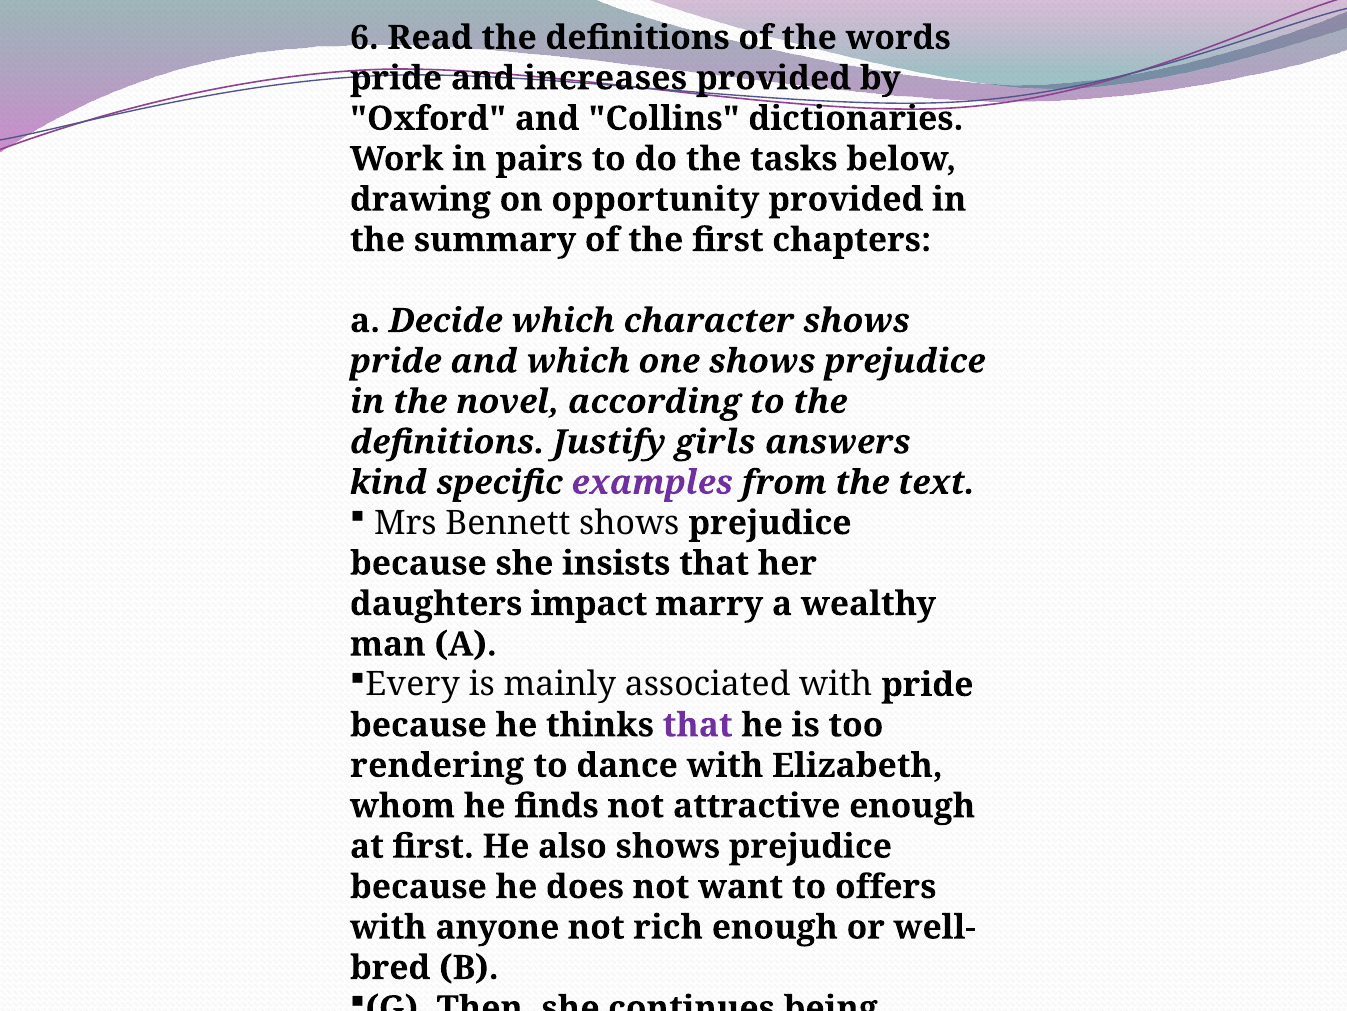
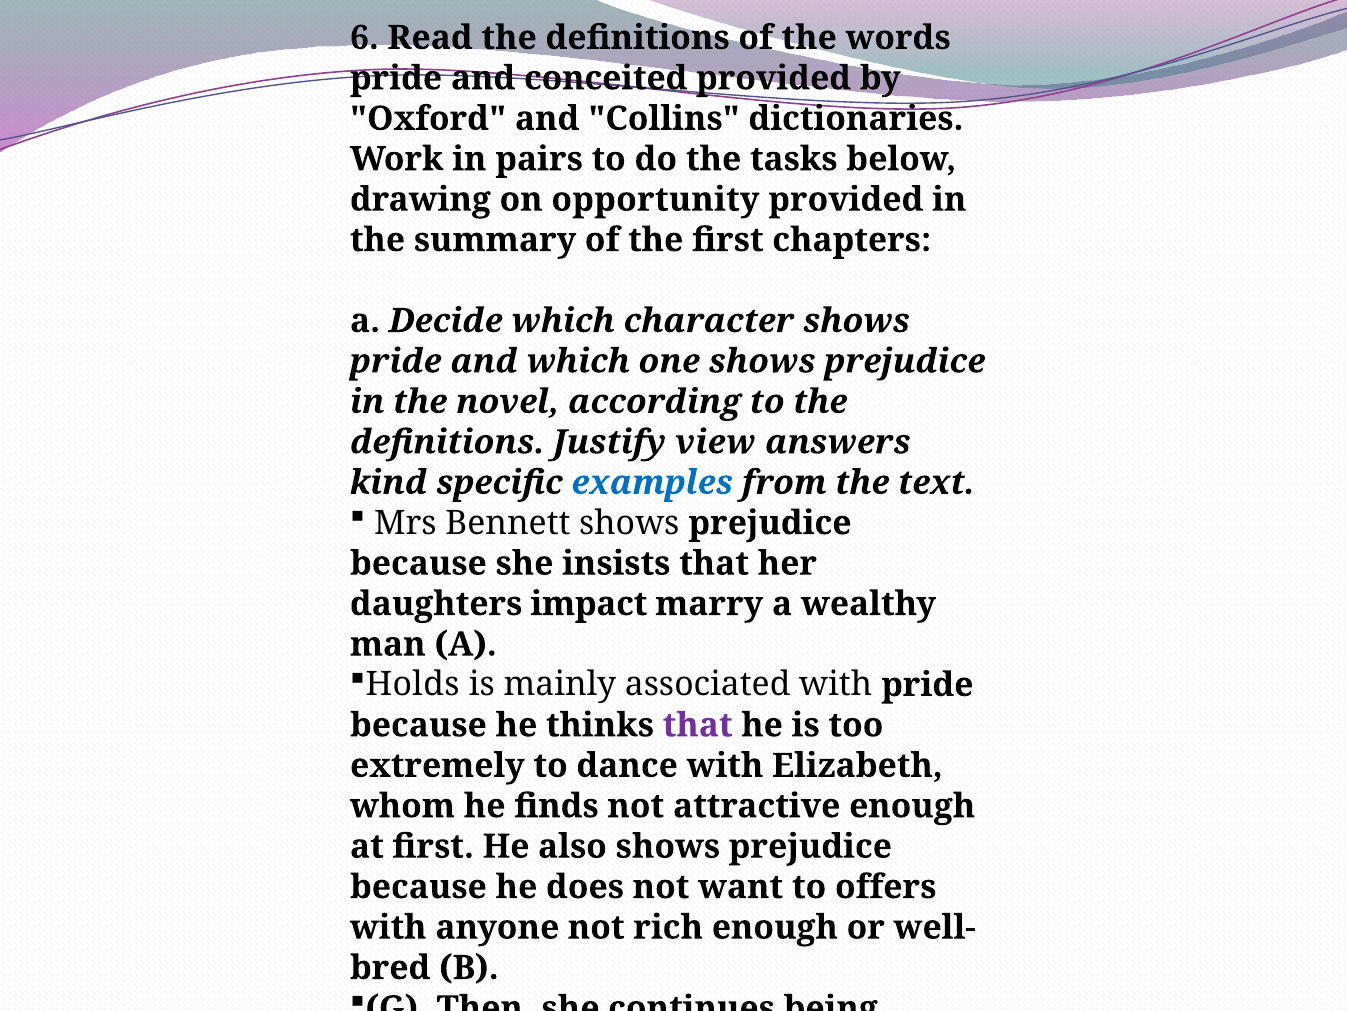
increases: increases -> conceited
girls: girls -> view
examples colour: purple -> blue
Every: Every -> Holds
rendering: rendering -> extremely
